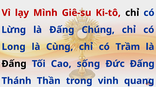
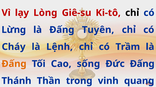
Mình: Mình -> Lòng
Chúng: Chúng -> Tuyên
Long: Long -> Cháy
Cùng: Cùng -> Lệnh
Đấng at (14, 64) colour: black -> orange
